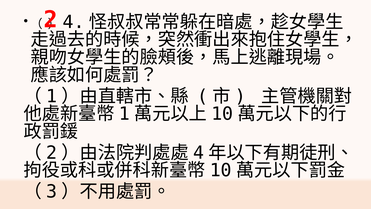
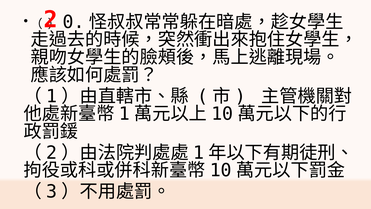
4 at (74, 22): 4 -> 0
4 at (199, 153): 4 -> 1
